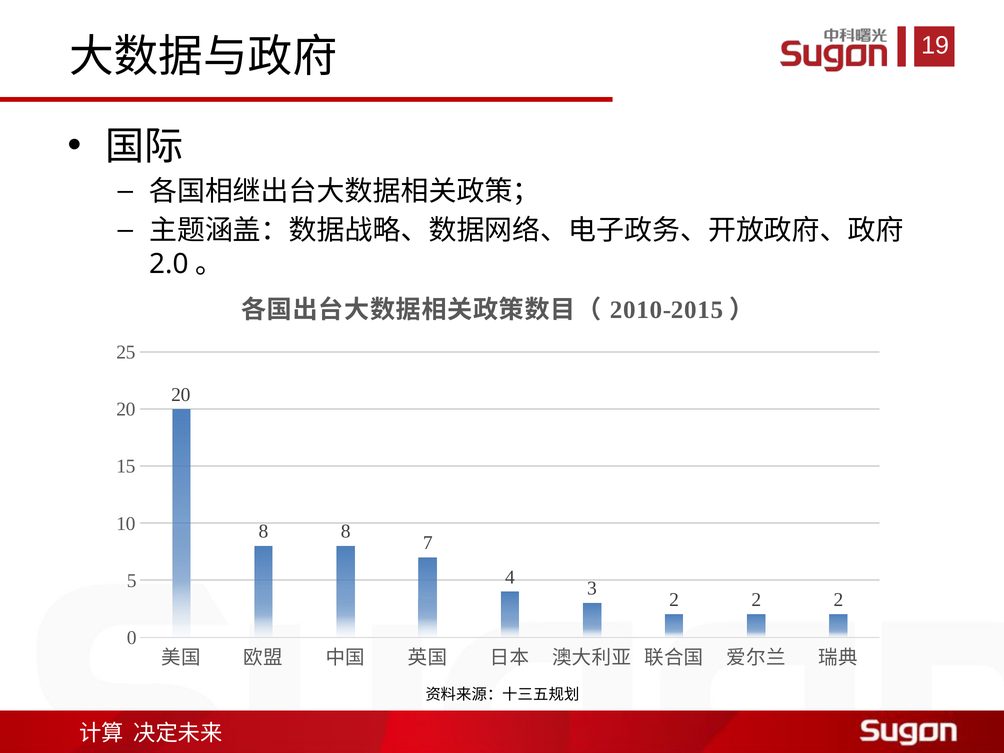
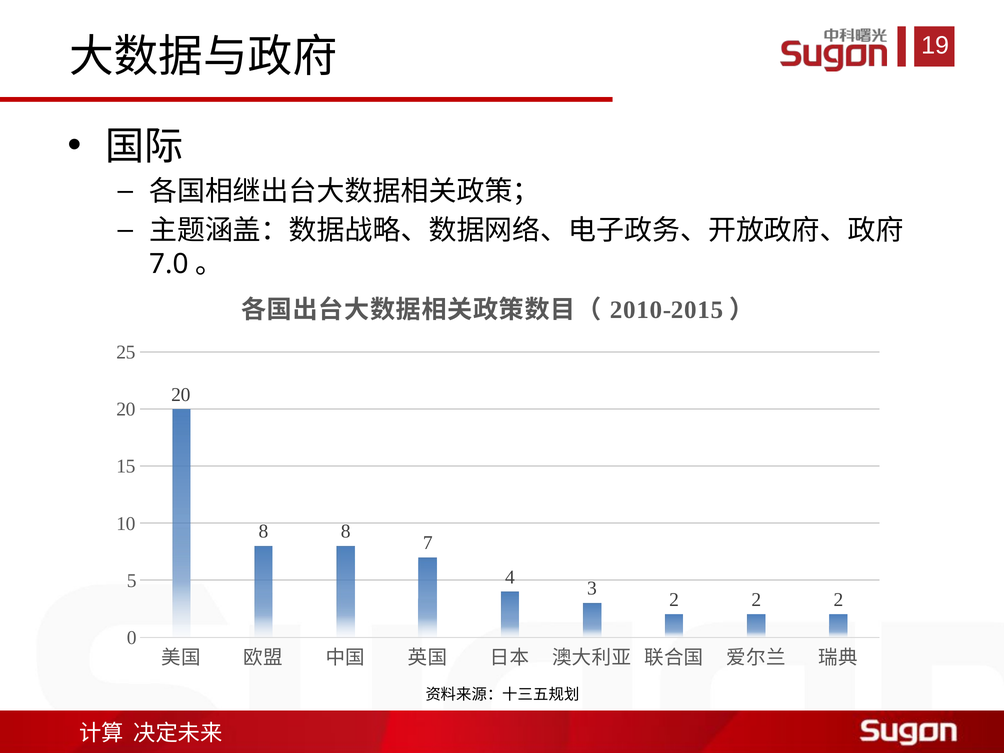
2.0: 2.0 -> 7.0
